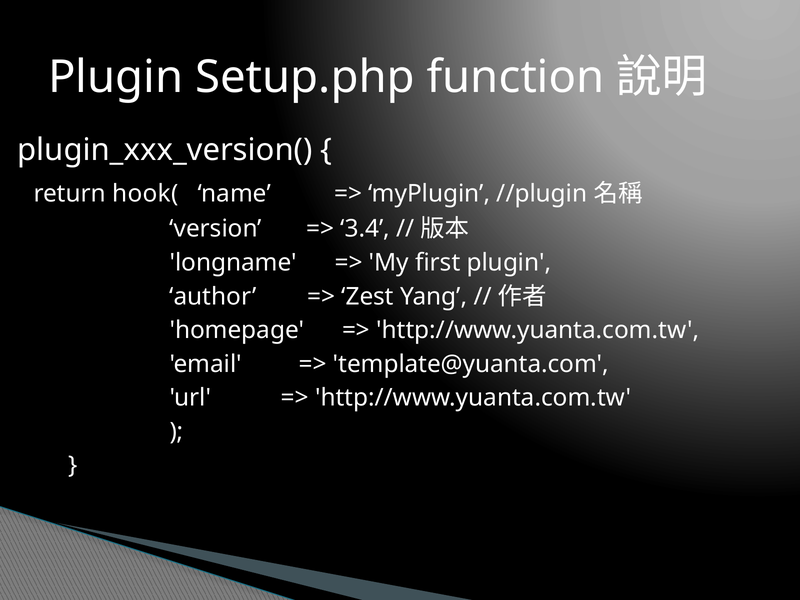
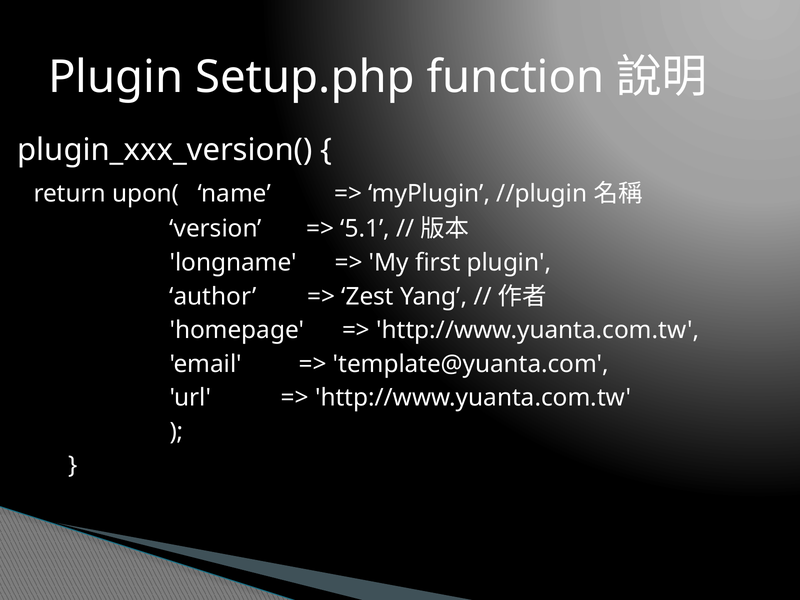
hook(: hook( -> upon(
3.4: 3.4 -> 5.1
